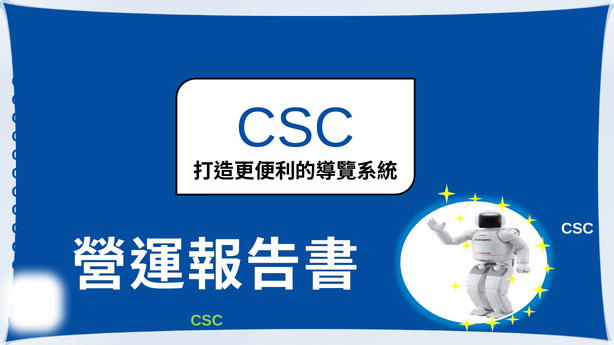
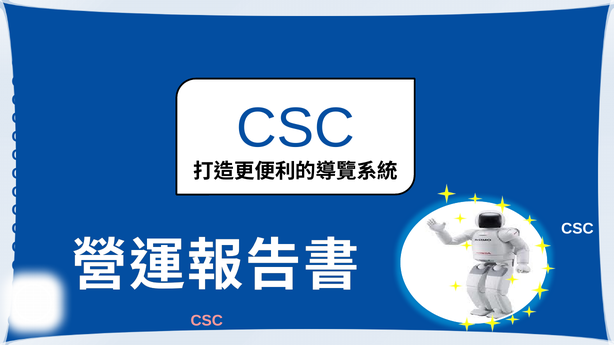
CSC at (207, 321) colour: light green -> pink
